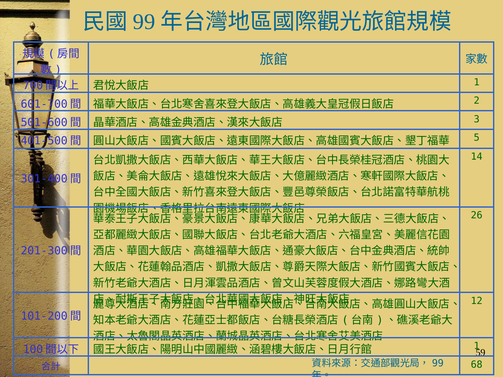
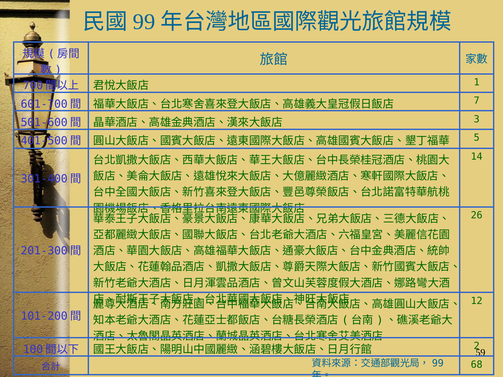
2: 2 -> 7
1 at (477, 346): 1 -> 2
